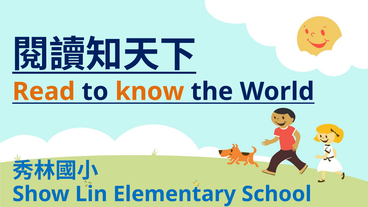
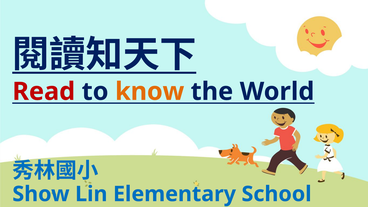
Read colour: orange -> red
